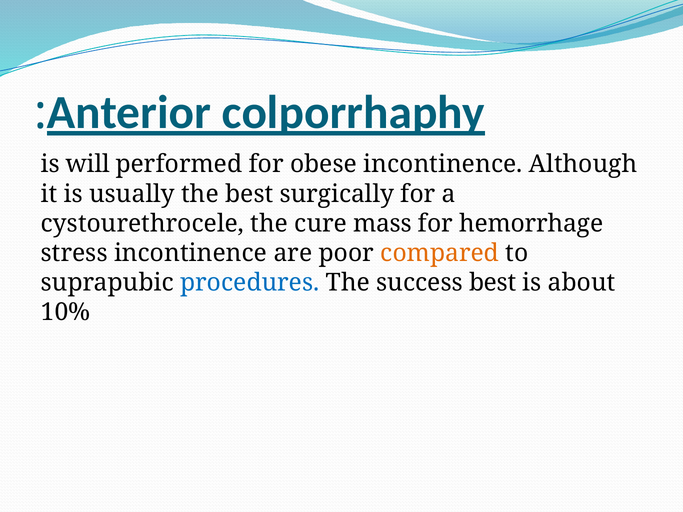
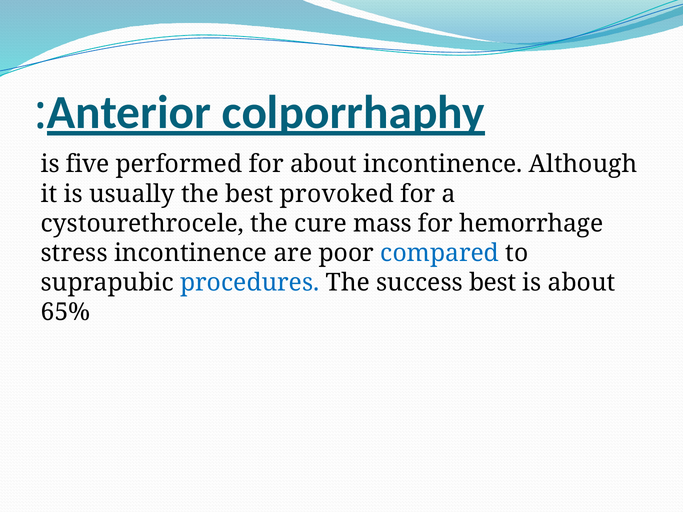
will: will -> five
for obese: obese -> about
surgically: surgically -> provoked
compared colour: orange -> blue
10%: 10% -> 65%
